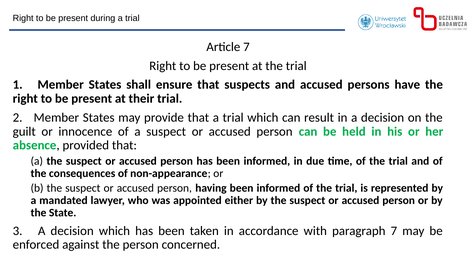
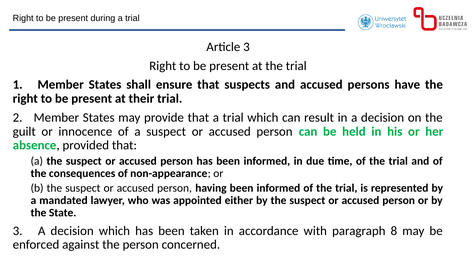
Article 7: 7 -> 3
paragraph 7: 7 -> 8
